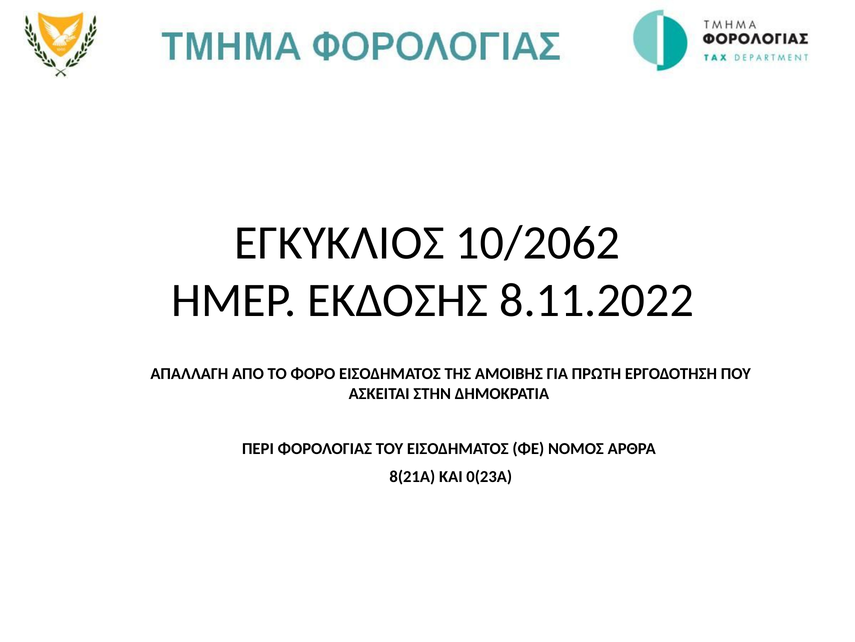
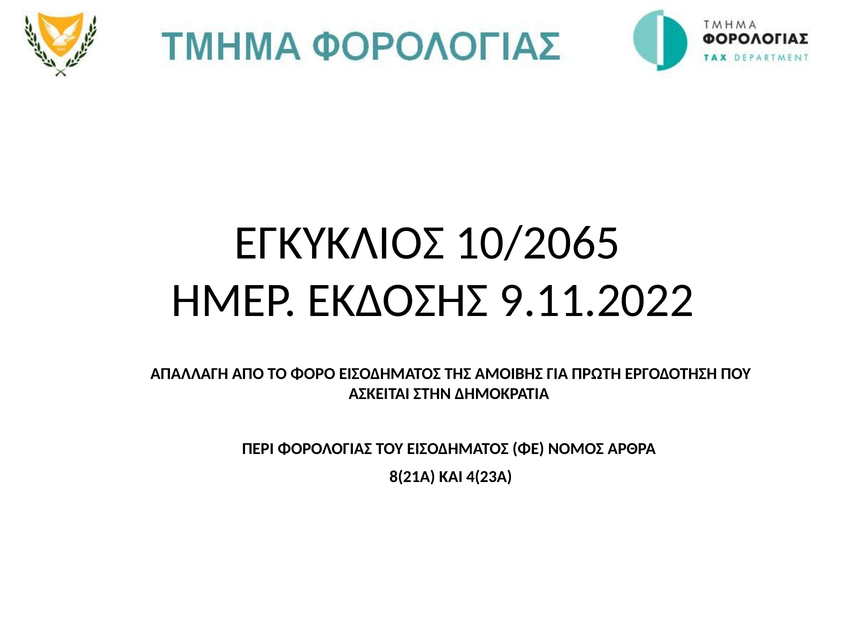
10/2062: 10/2062 -> 10/2065
8.11.2022: 8.11.2022 -> 9.11.2022
0(23Α: 0(23Α -> 4(23Α
